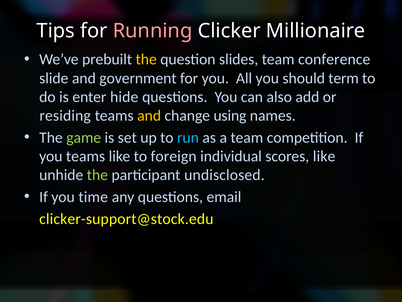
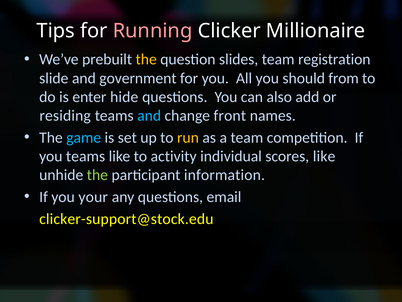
conference: conference -> registration
term: term -> from
and at (149, 116) colour: yellow -> light blue
using: using -> front
game colour: light green -> light blue
run colour: light blue -> yellow
foreign: foreign -> activity
undisclosed: undisclosed -> information
time: time -> your
